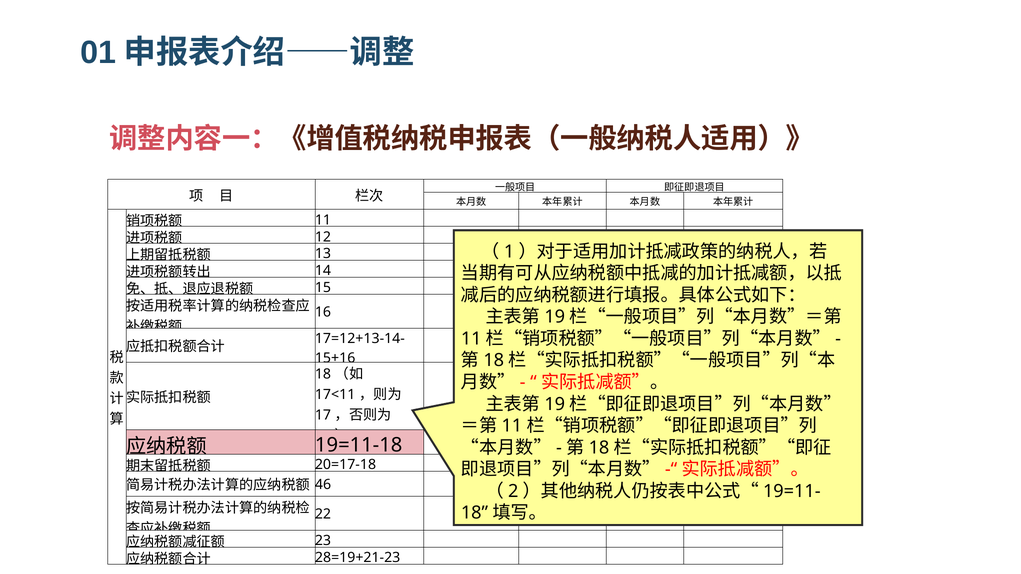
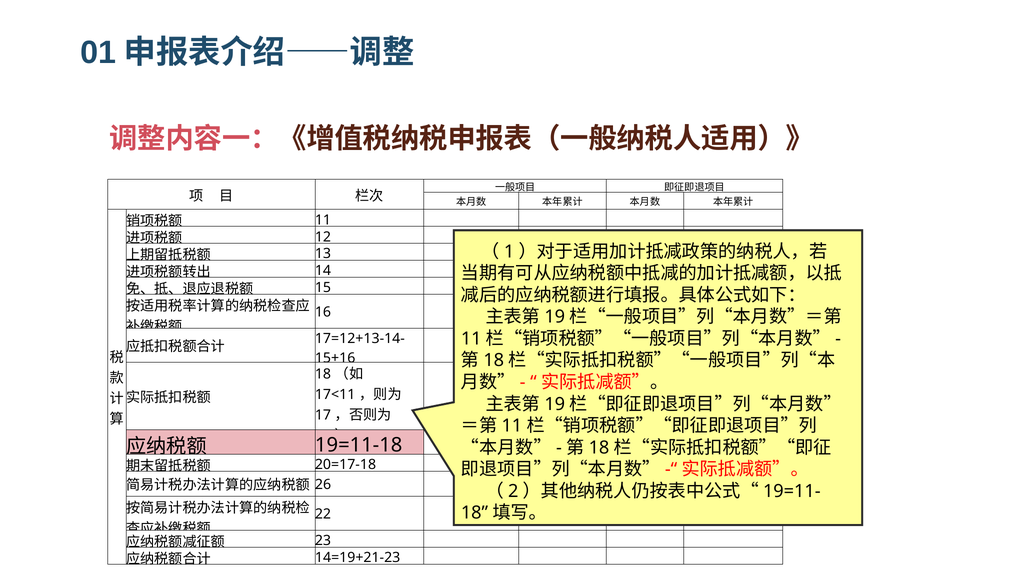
46: 46 -> 26
28=19+21-23: 28=19+21-23 -> 14=19+21-23
